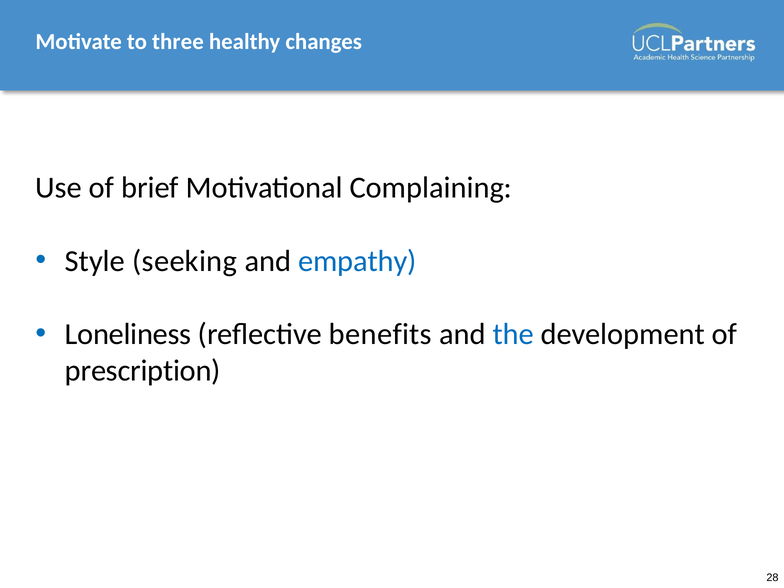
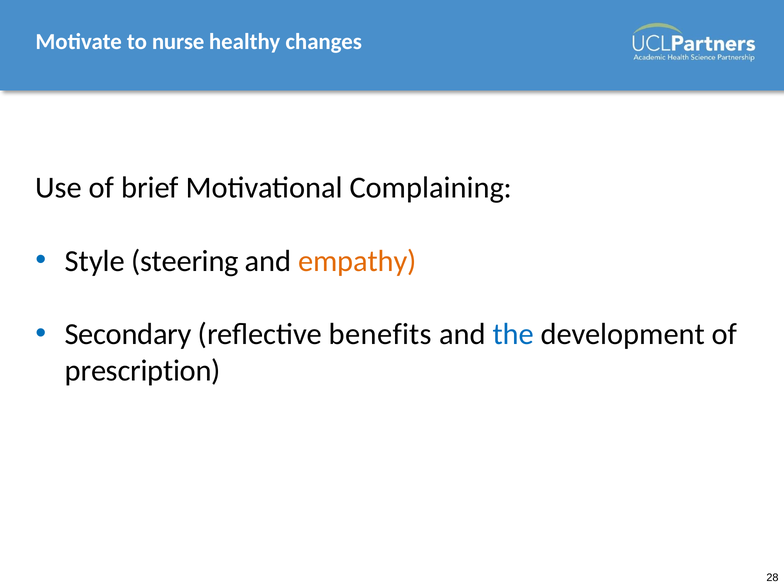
three: three -> nurse
seeking: seeking -> steering
empathy colour: blue -> orange
Loneliness: Loneliness -> Secondary
